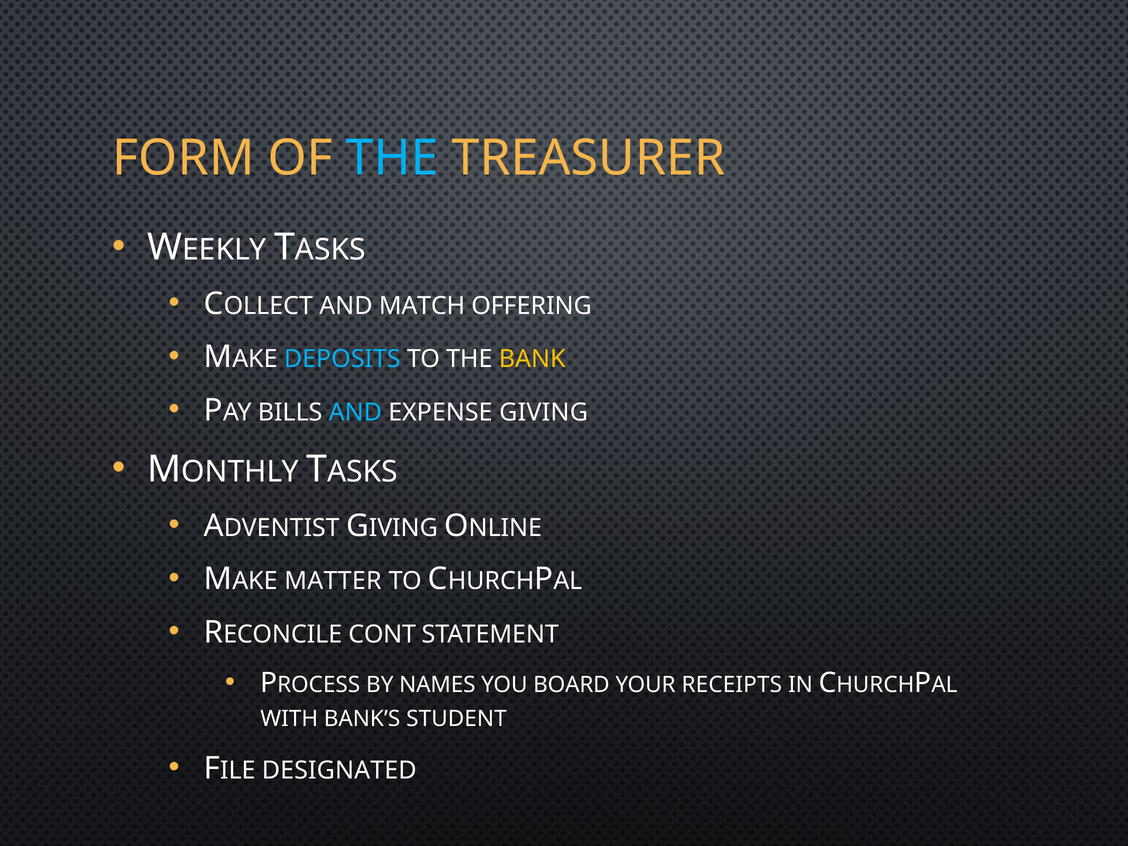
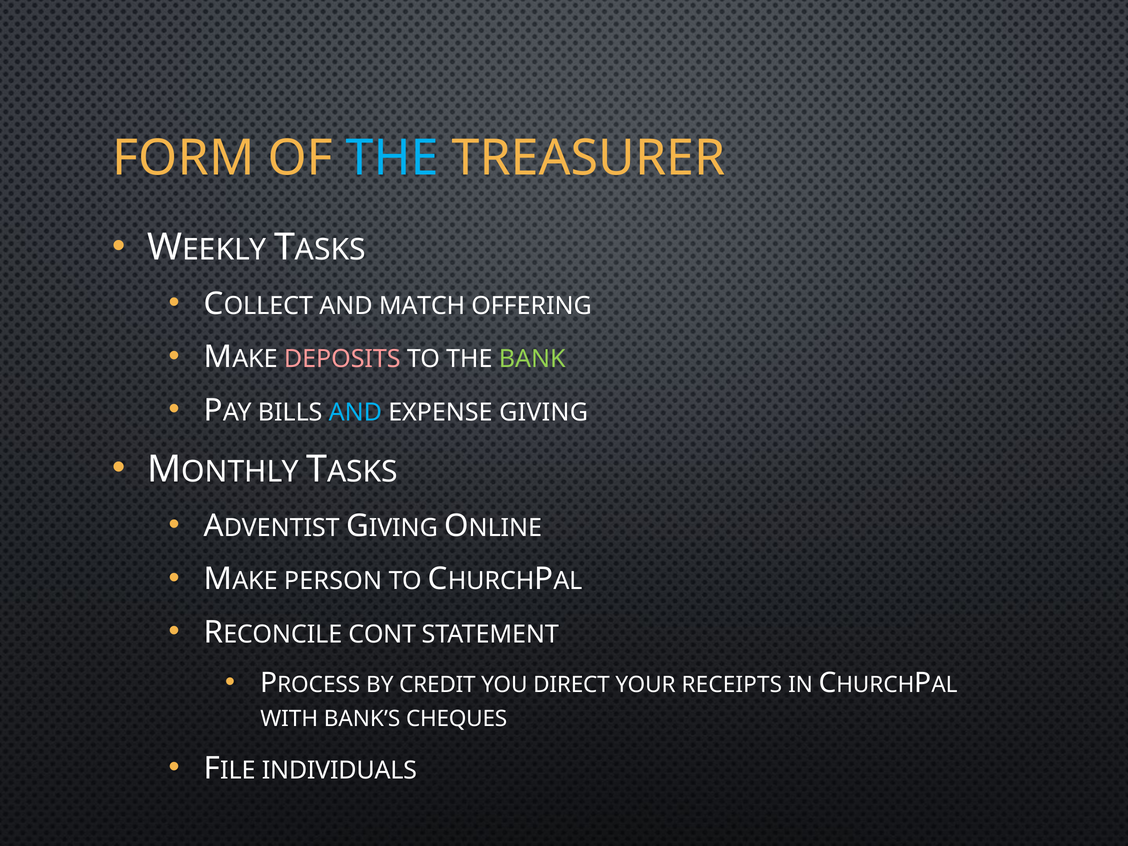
DEPOSITS colour: light blue -> pink
BANK colour: yellow -> light green
MATTER: MATTER -> PERSON
NAMES: NAMES -> CREDIT
BOARD: BOARD -> DIRECT
STUDENT: STUDENT -> CHEQUES
DESIGNATED: DESIGNATED -> INDIVIDUALS
